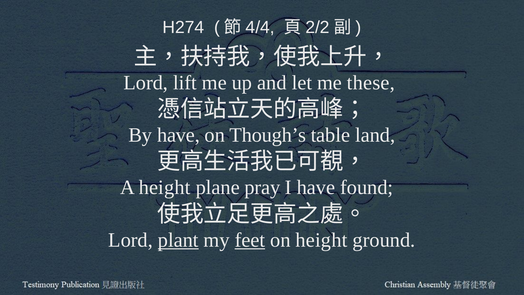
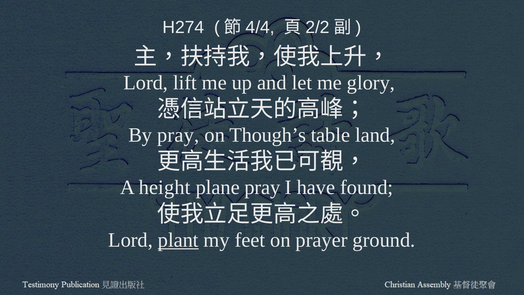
these: these -> glory
By have: have -> pray
feet underline: present -> none
on height: height -> prayer
